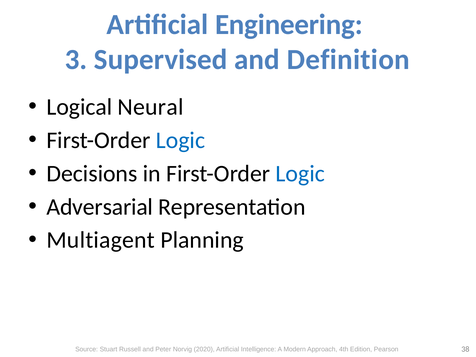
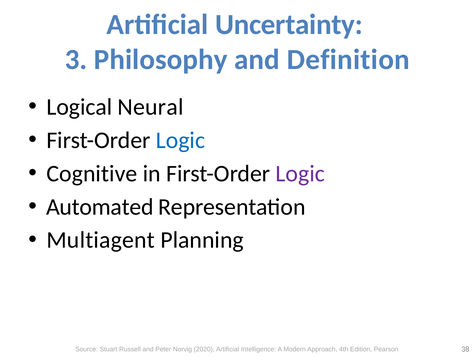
Engineering: Engineering -> Uncertainty
Supervised: Supervised -> Philosophy
Decisions: Decisions -> Cognitive
Logic at (300, 173) colour: blue -> purple
Adversarial: Adversarial -> Automated
